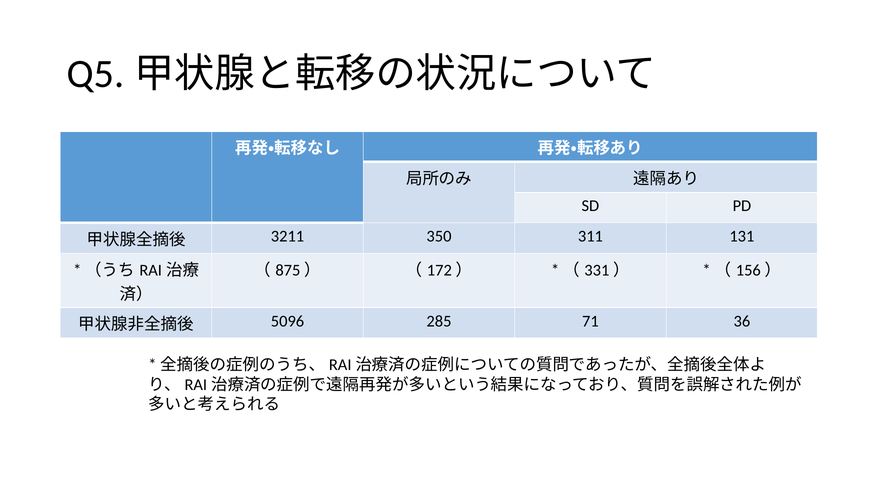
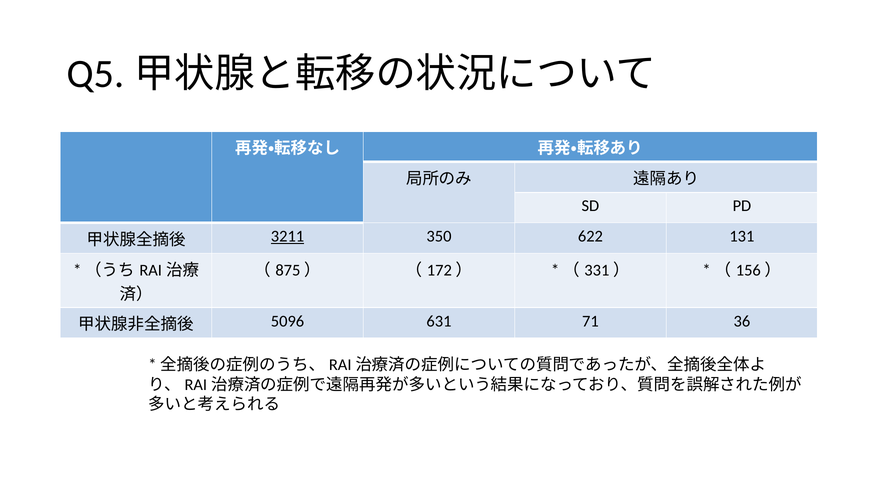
3211 underline: none -> present
311: 311 -> 622
285: 285 -> 631
